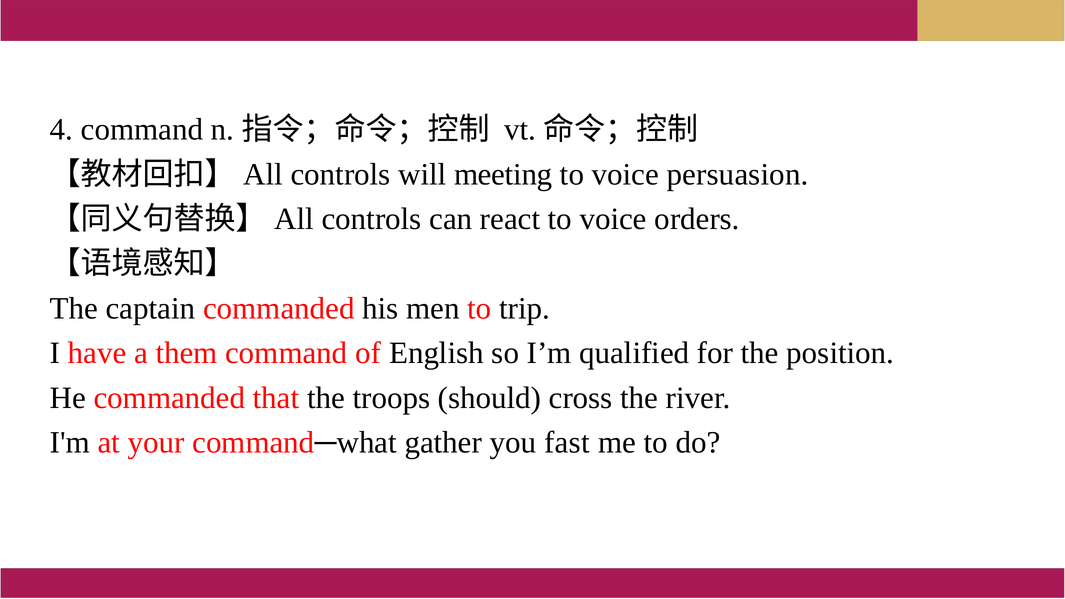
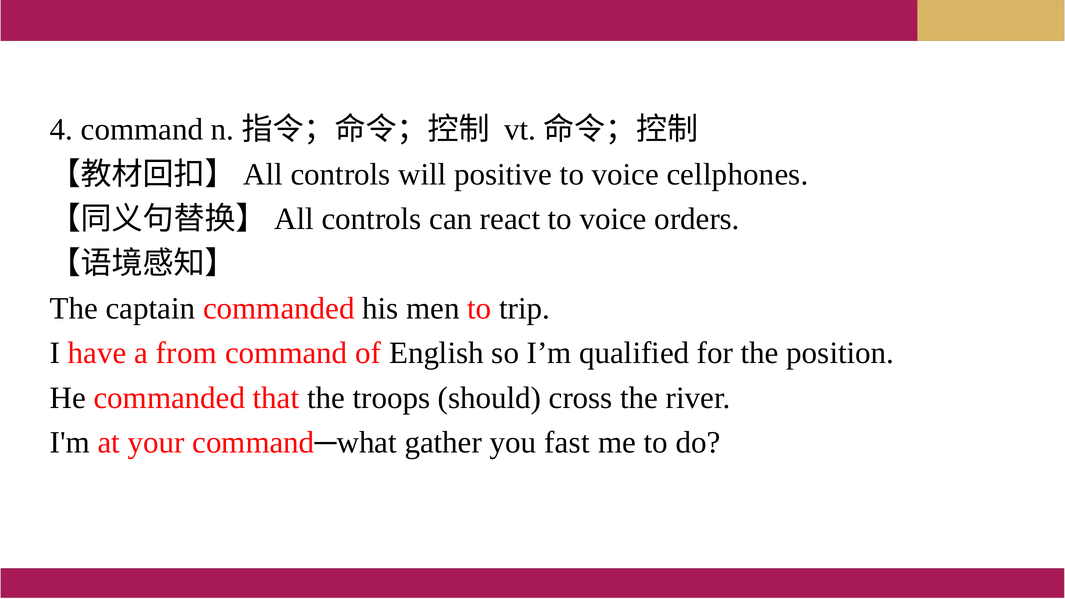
meeting: meeting -> positive
persuasion: persuasion -> cellphones
them: them -> from
